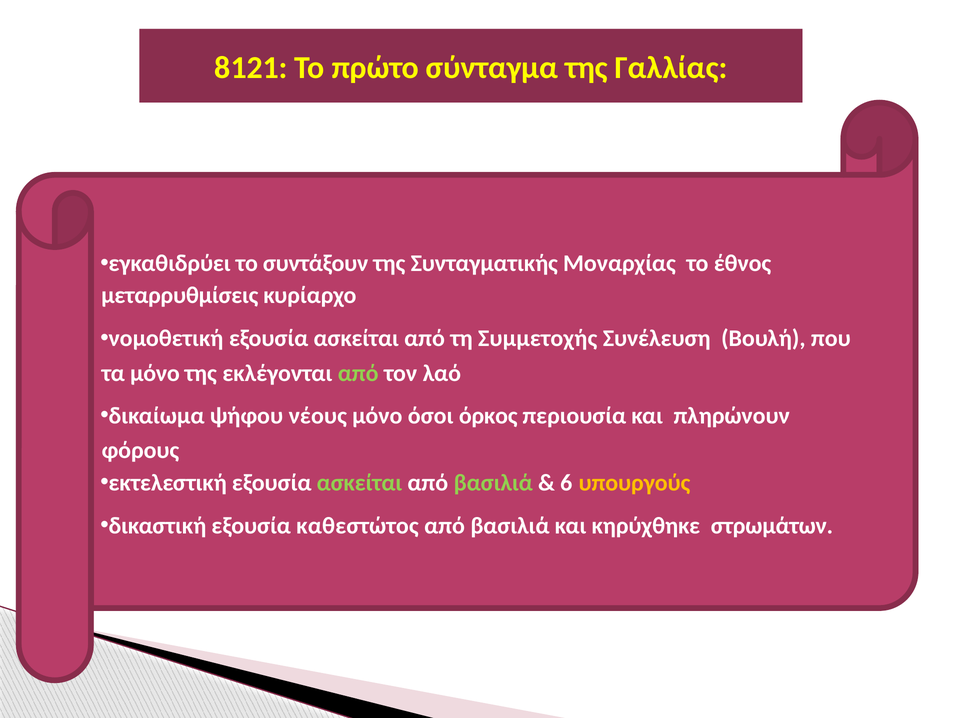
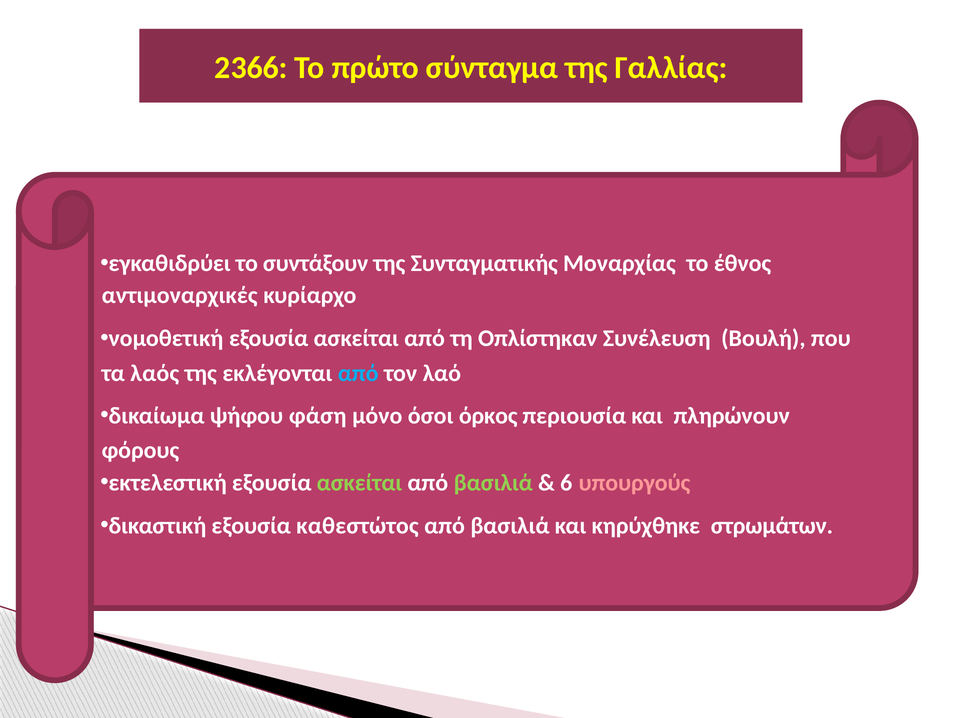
8121: 8121 -> 2366
μεταρρυθμίσεις: μεταρρυθμίσεις -> αντιμοναρχικές
Συμμετοχής: Συμμετοχής -> Οπλίστηκαν
τα μόνο: μόνο -> λαός
από at (358, 373) colour: light green -> light blue
νέους: νέους -> φάση
υπουργούς colour: yellow -> pink
